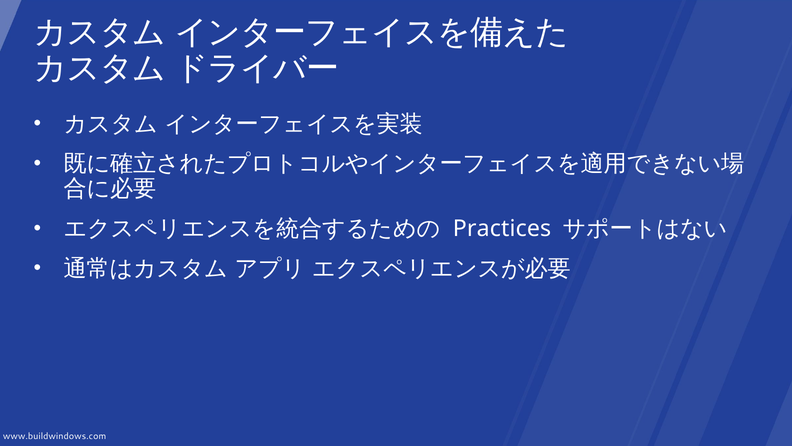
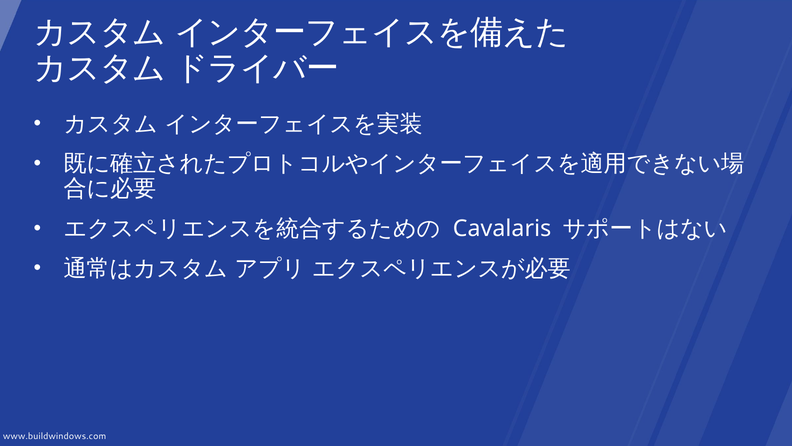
Practices: Practices -> Cavalaris
